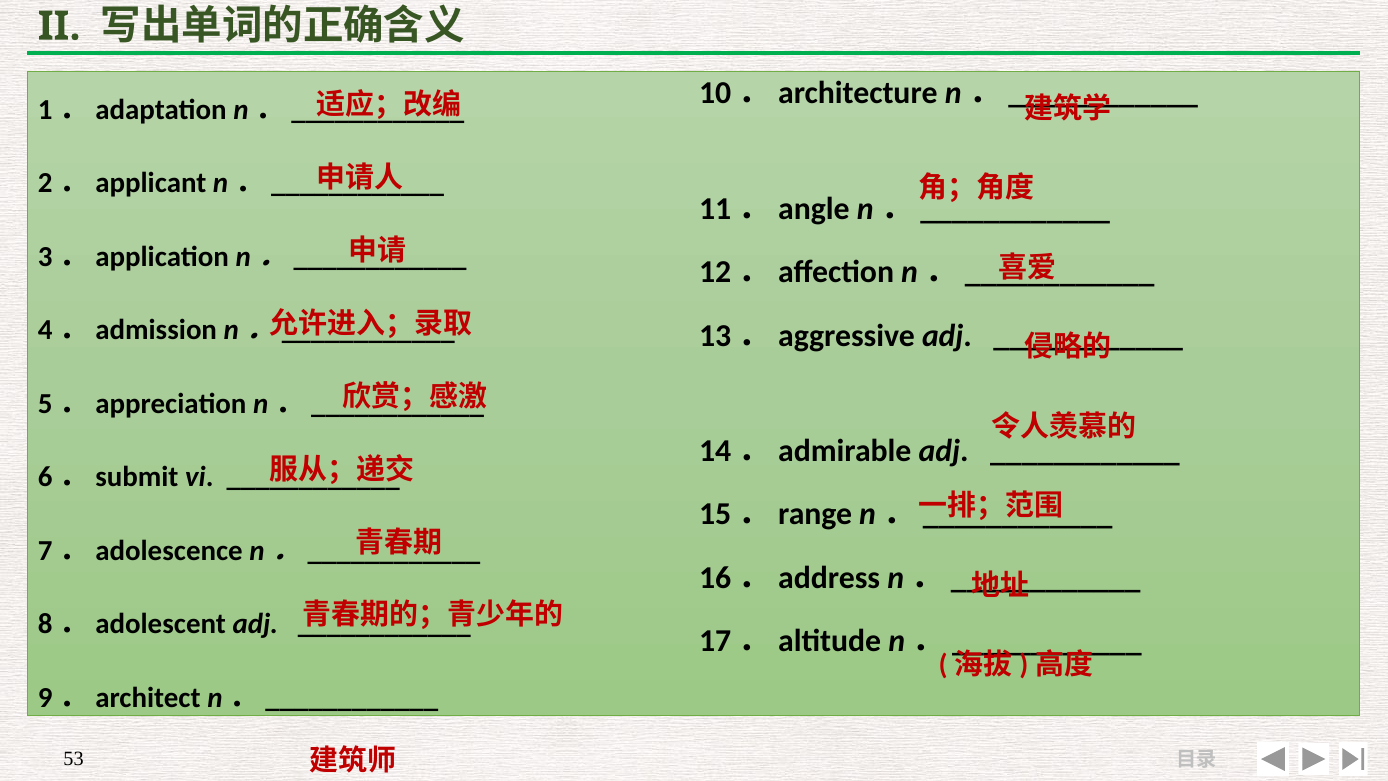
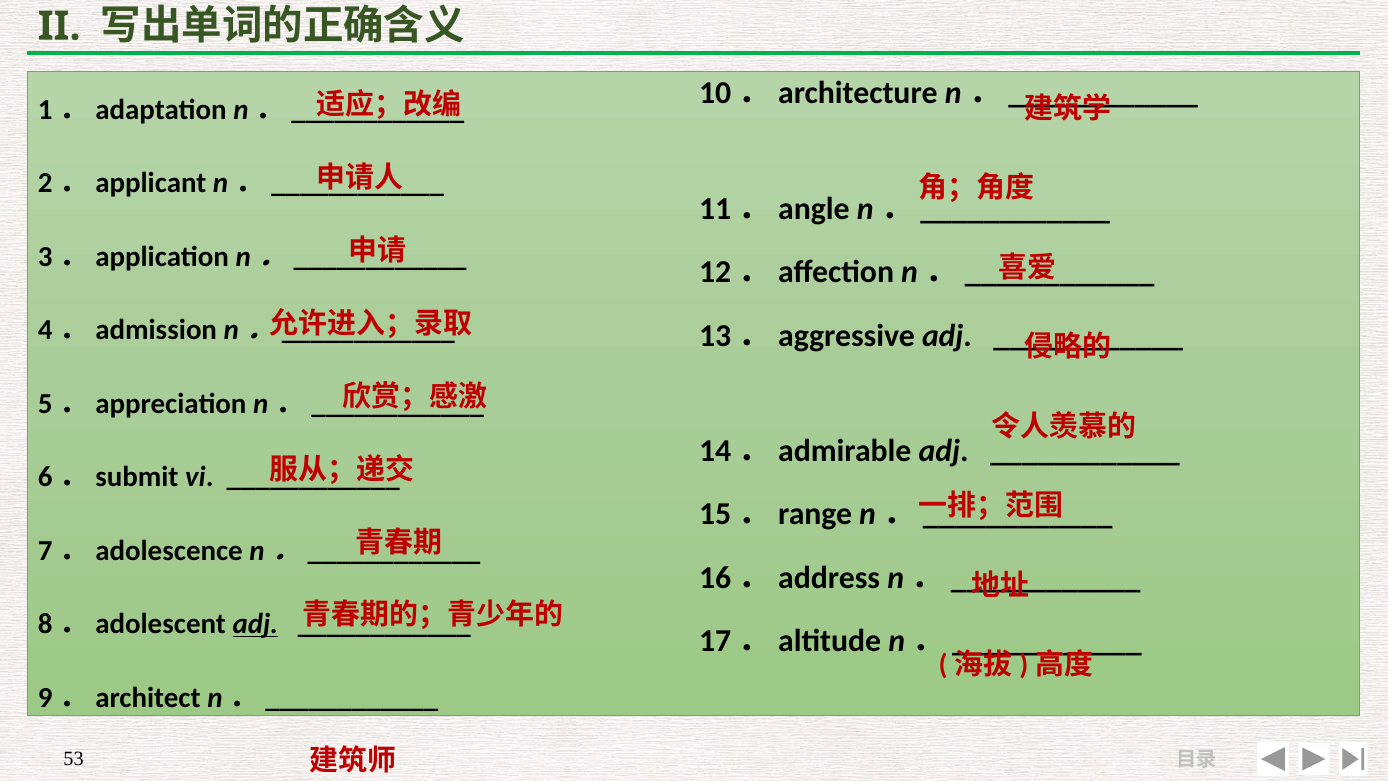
adj at (255, 624) underline: none -> present
